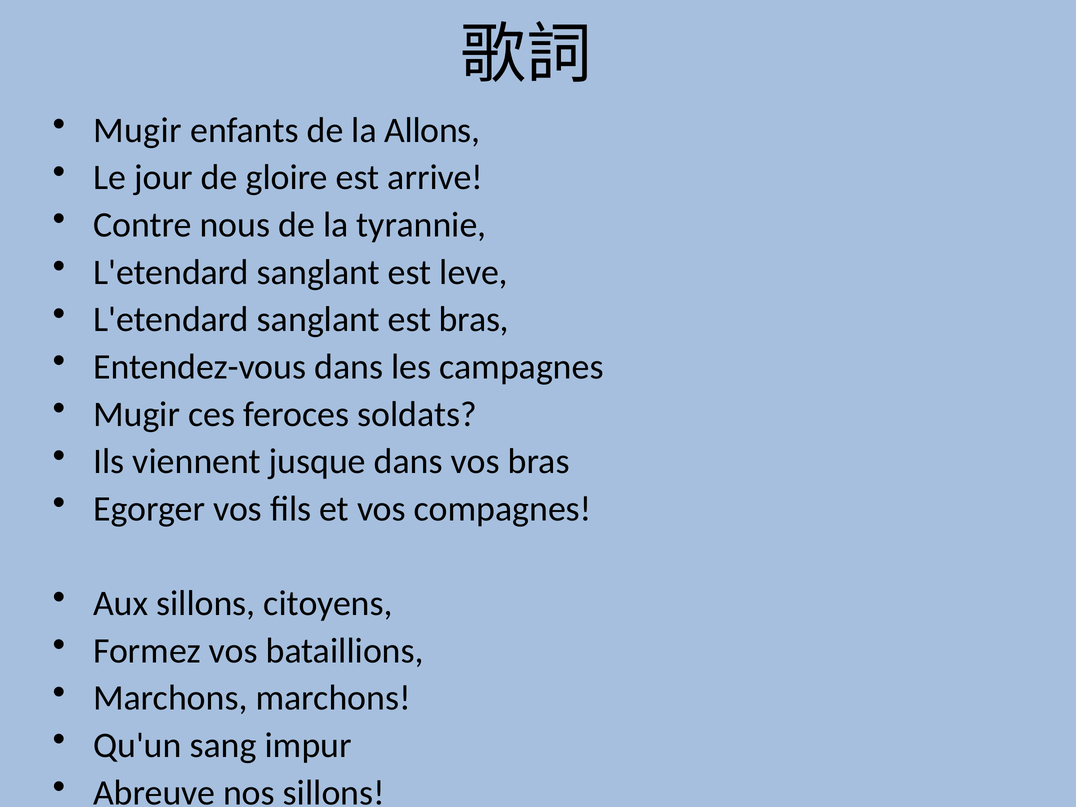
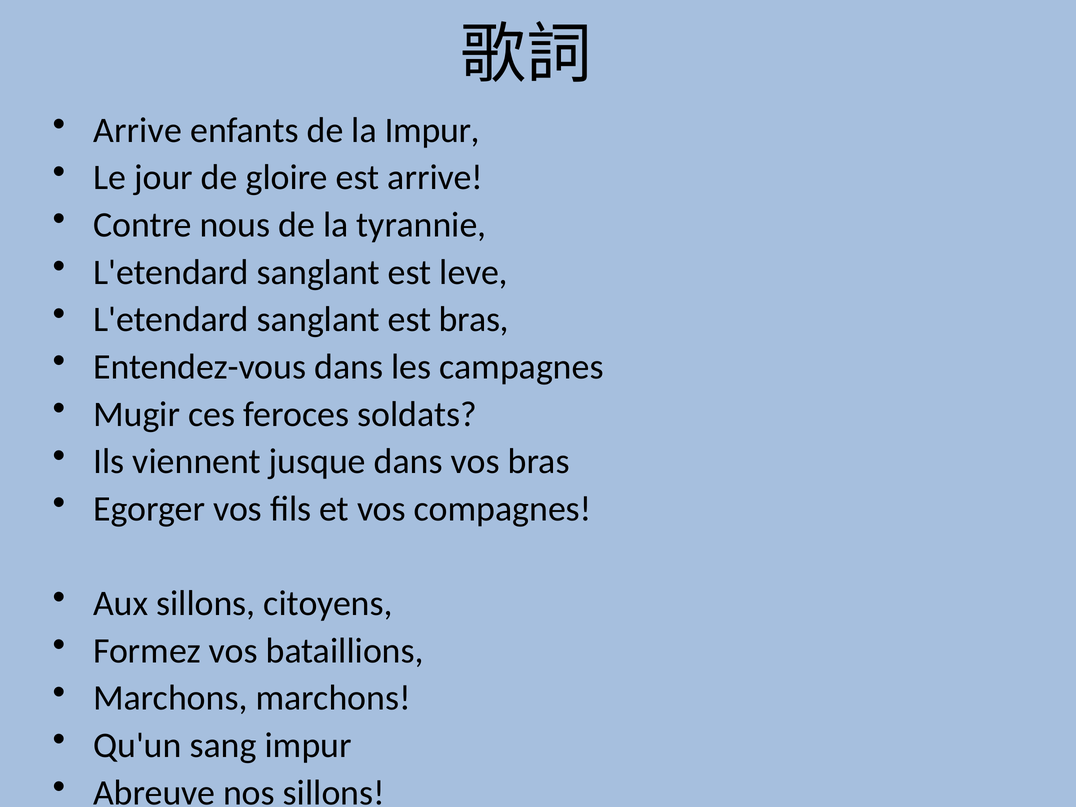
Mugir at (137, 130): Mugir -> Arrive
la Allons: Allons -> Impur
